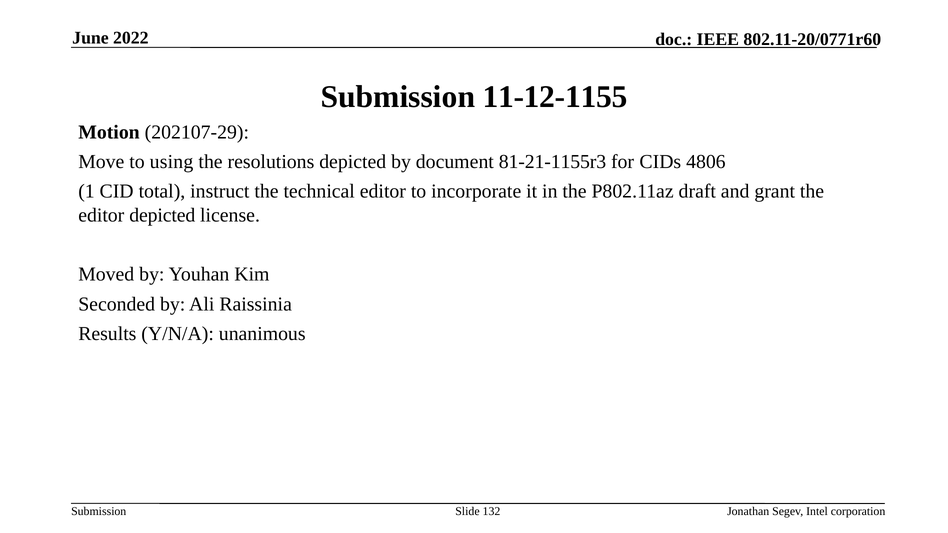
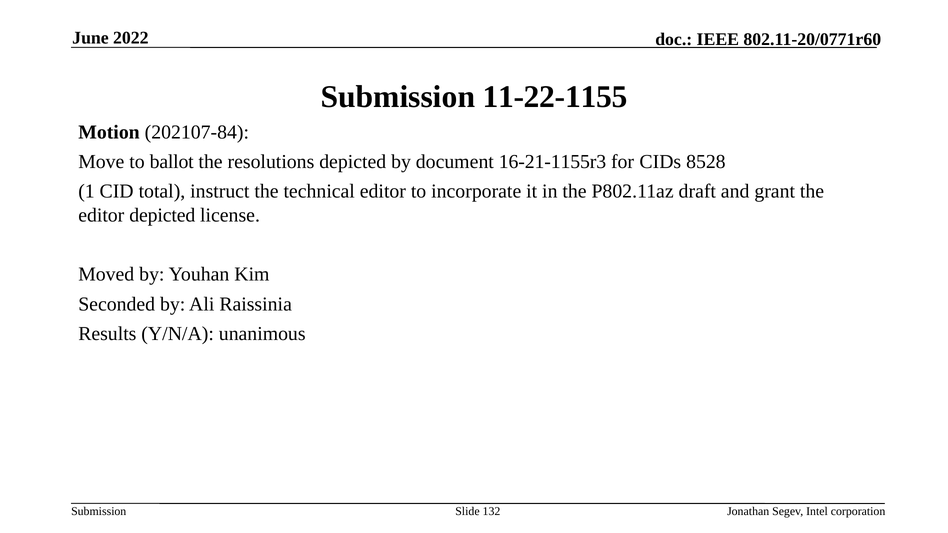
11-12-1155: 11-12-1155 -> 11-22-1155
202107-29: 202107-29 -> 202107-84
using: using -> ballot
81-21-1155r3: 81-21-1155r3 -> 16-21-1155r3
4806: 4806 -> 8528
